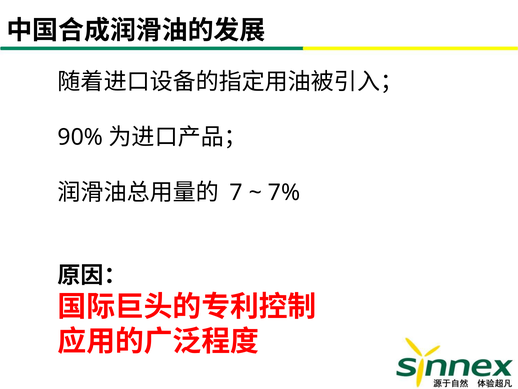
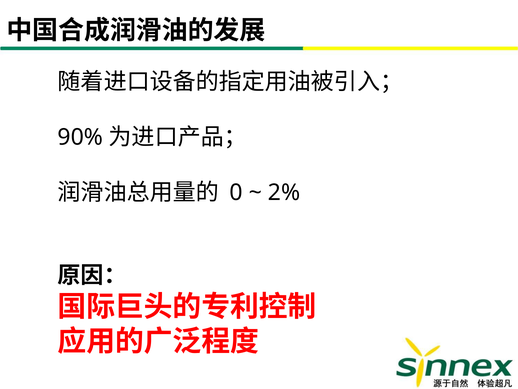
7: 7 -> 0
7%: 7% -> 2%
